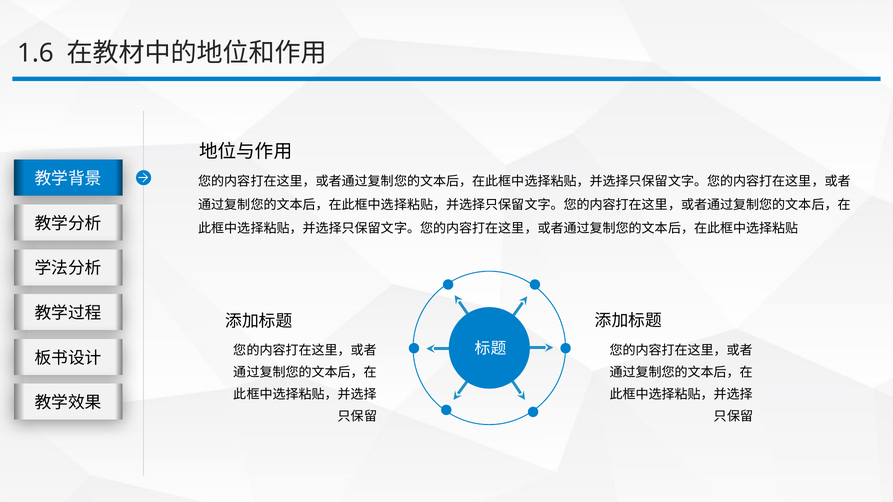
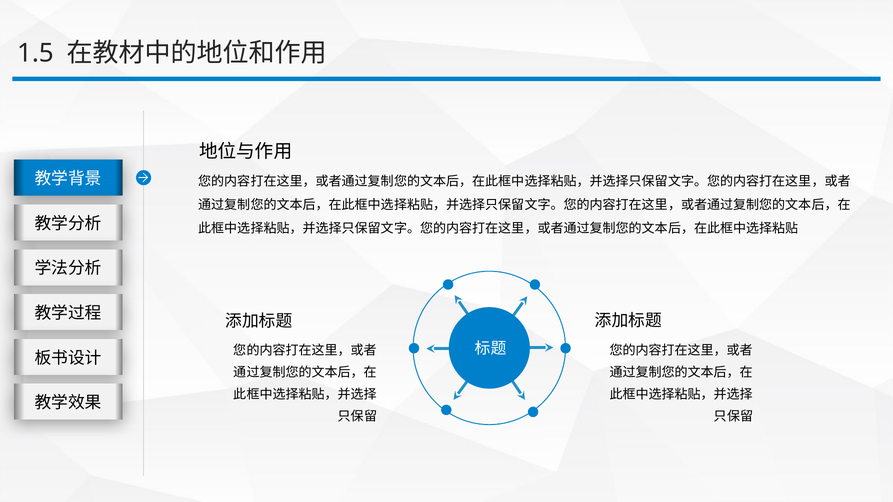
1.6: 1.6 -> 1.5
